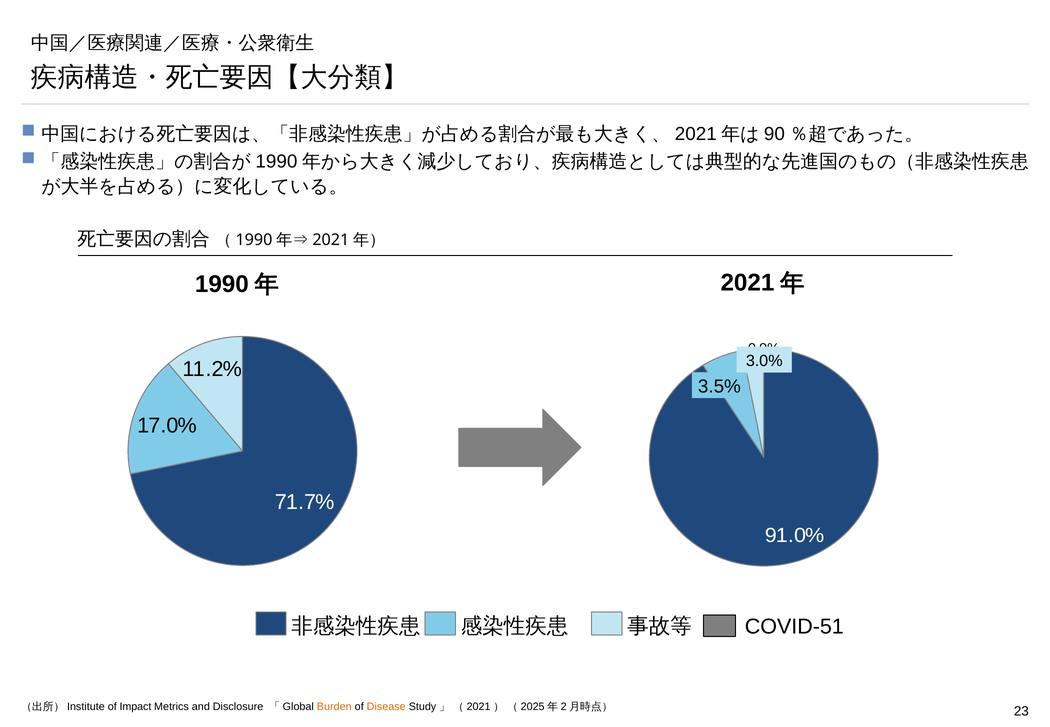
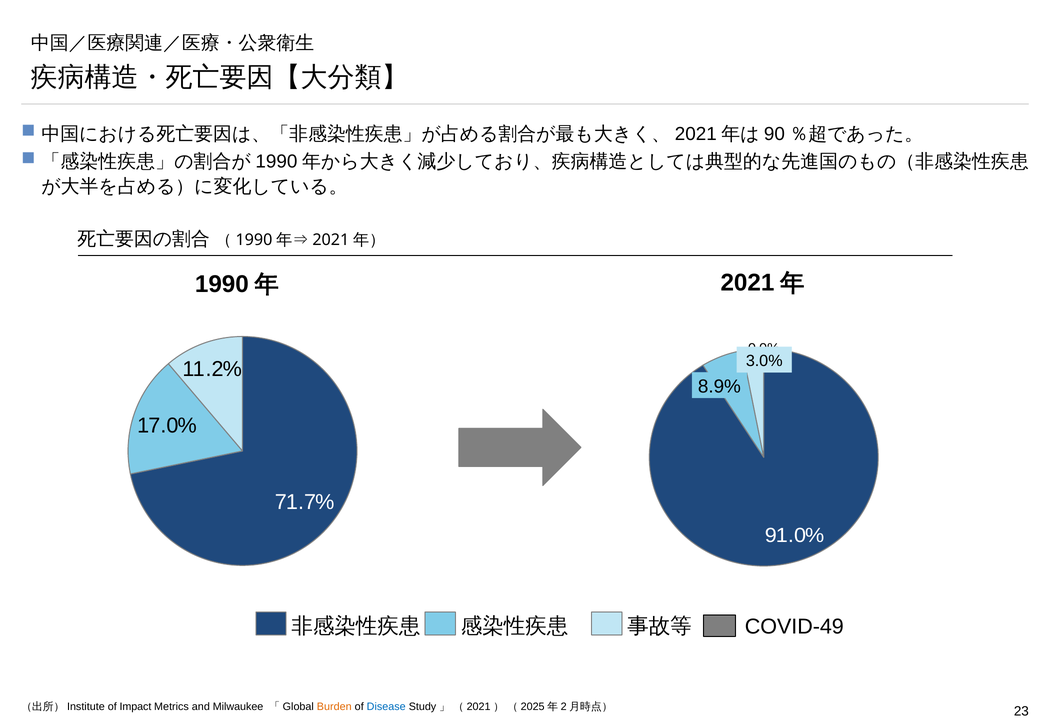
3.5%: 3.5% -> 8.9%
COVID-51: COVID-51 -> COVID-49
Disclosure: Disclosure -> Milwaukee
Disease colour: orange -> blue
